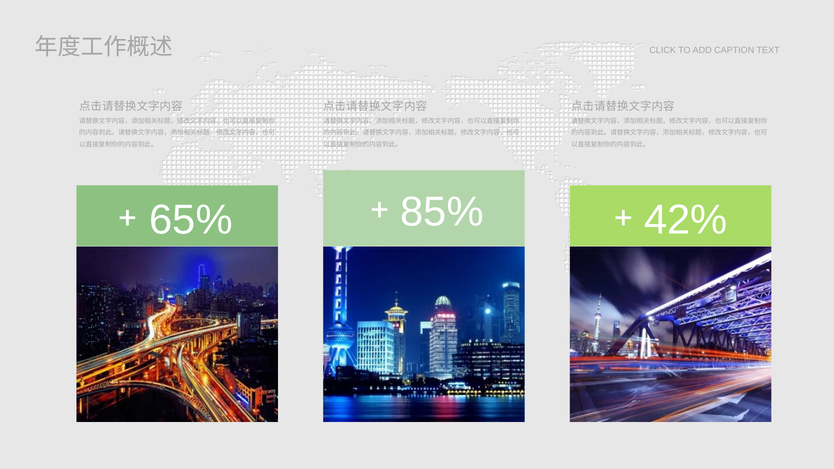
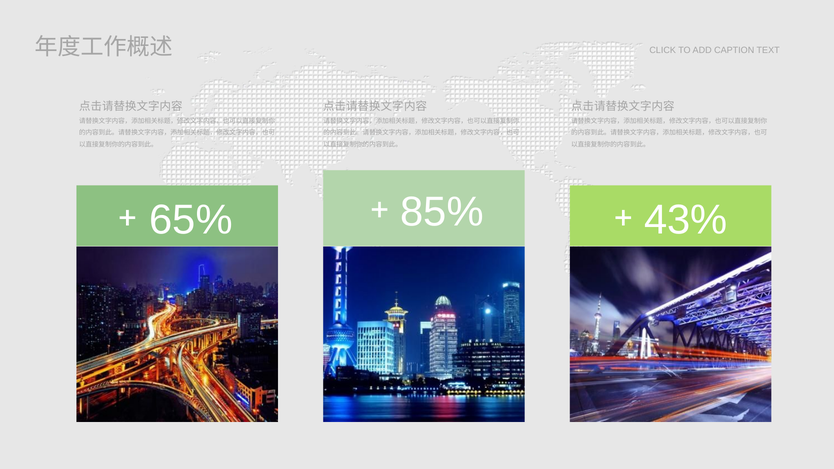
42%: 42% -> 43%
